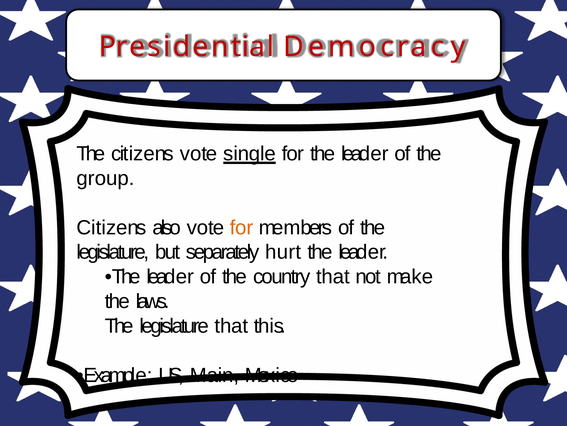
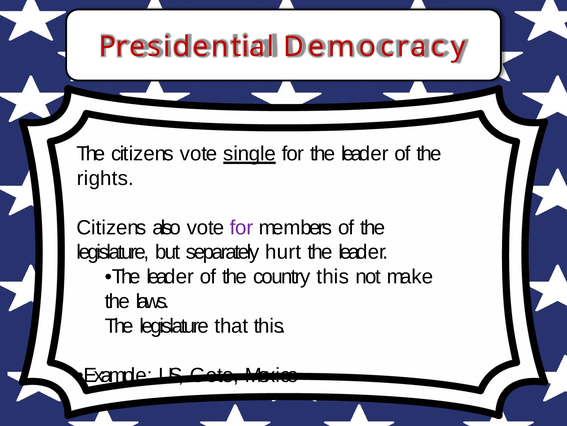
group: group -> rights
for at (241, 227) colour: orange -> purple
country that: that -> this
Main: Main -> Gets
